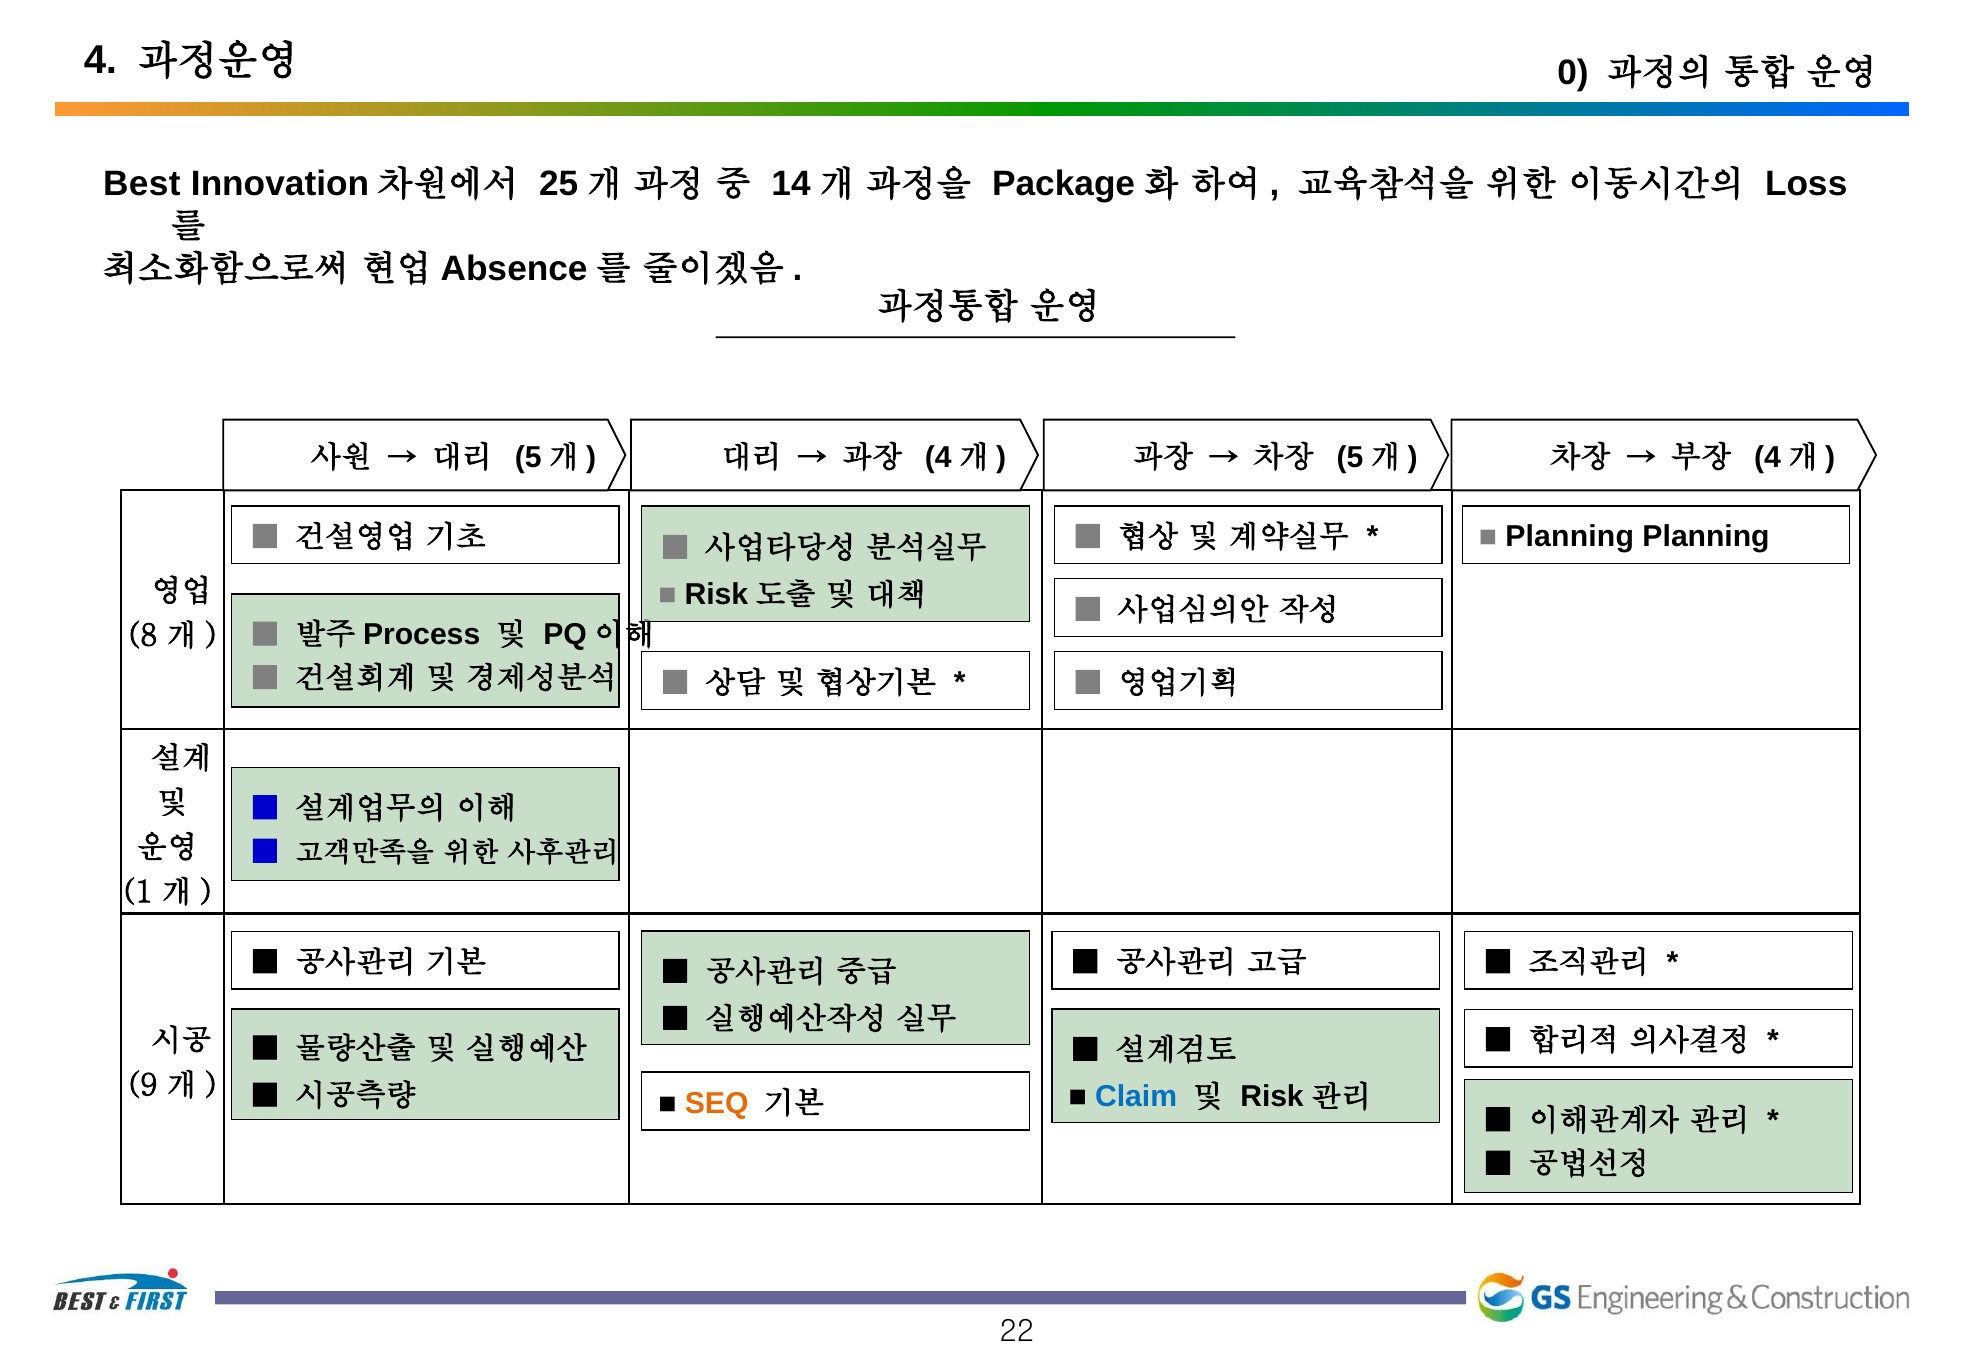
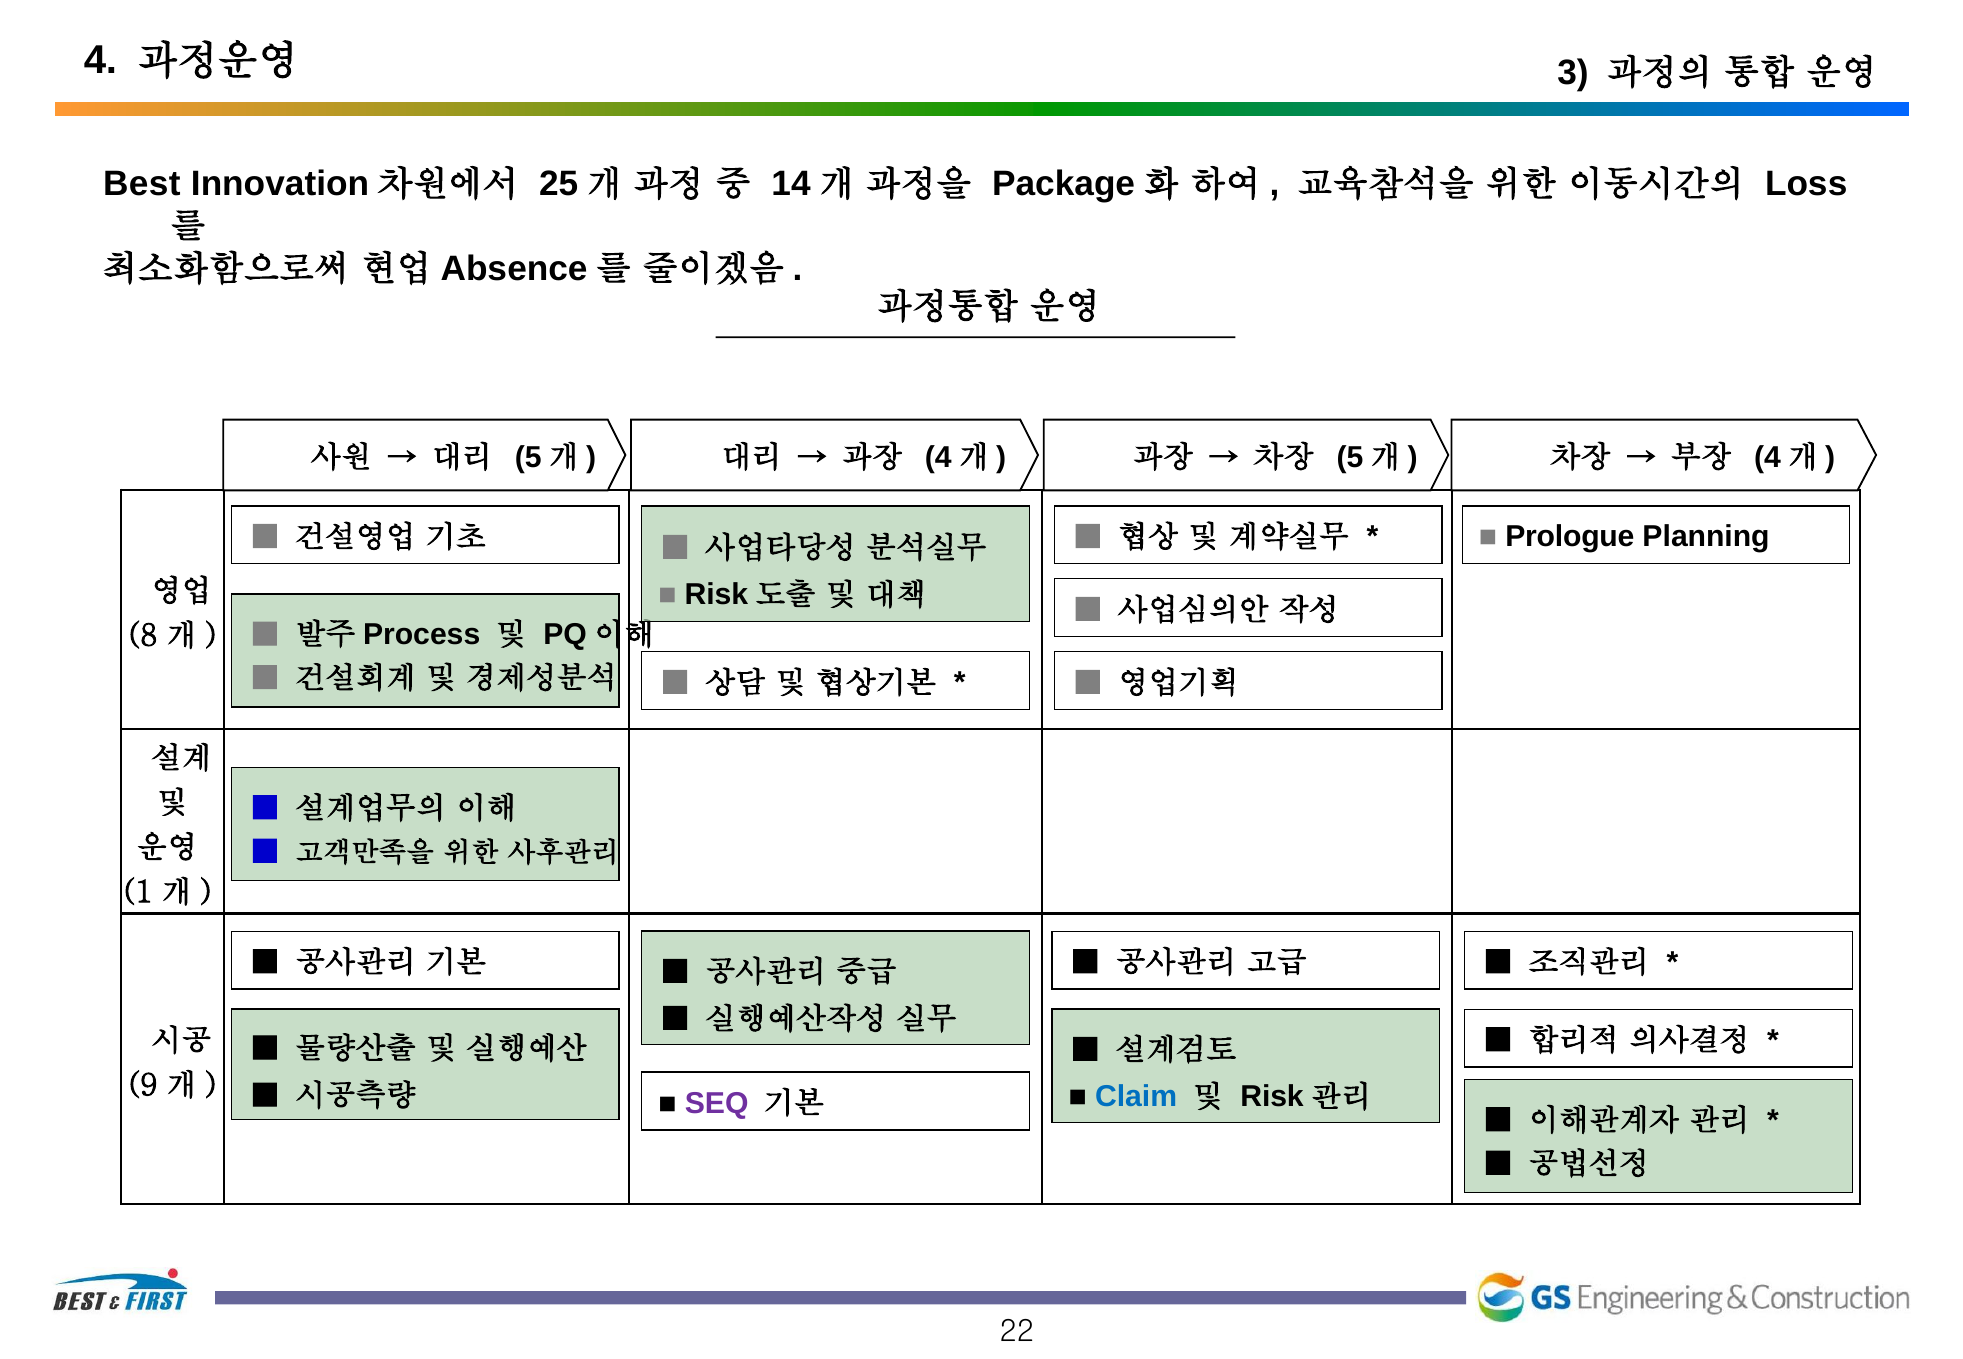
0: 0 -> 3
Planning at (1570, 537): Planning -> Prologue
SEQ colour: orange -> purple
